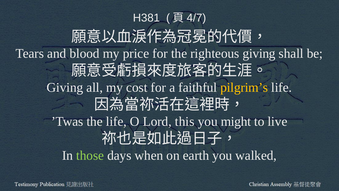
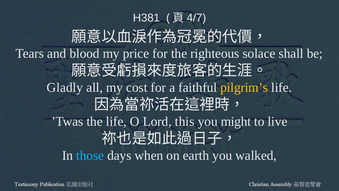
righteous giving: giving -> solace
Giving at (65, 87): Giving -> Gladly
those colour: light green -> light blue
